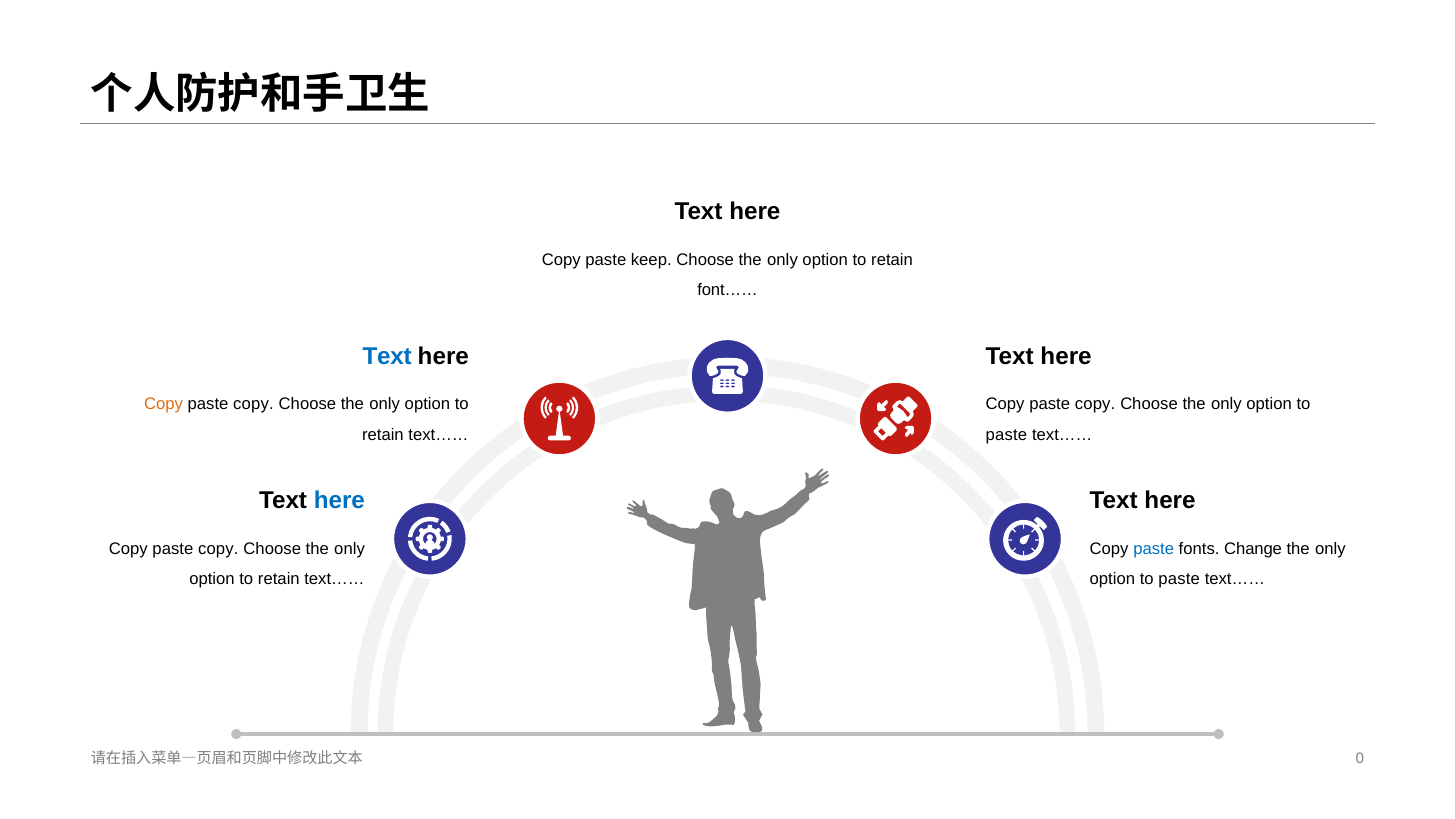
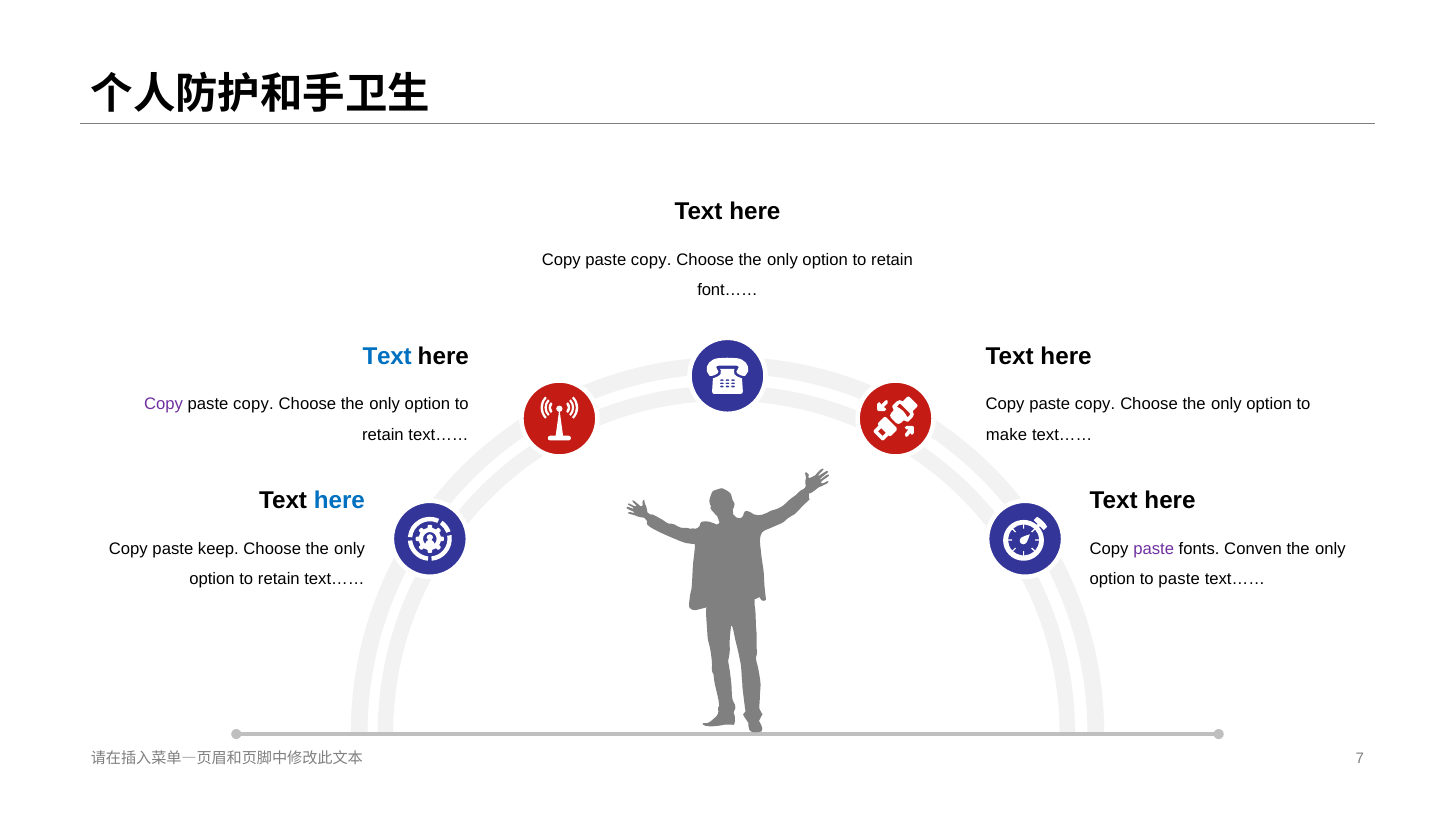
keep at (651, 260): keep -> copy
Copy at (163, 404) colour: orange -> purple
paste at (1006, 434): paste -> make
copy at (218, 549): copy -> keep
paste at (1154, 549) colour: blue -> purple
Change: Change -> Conven
0: 0 -> 7
